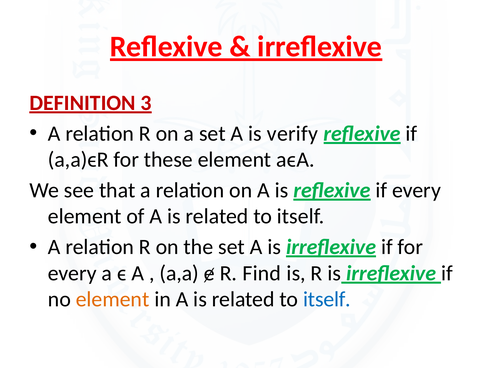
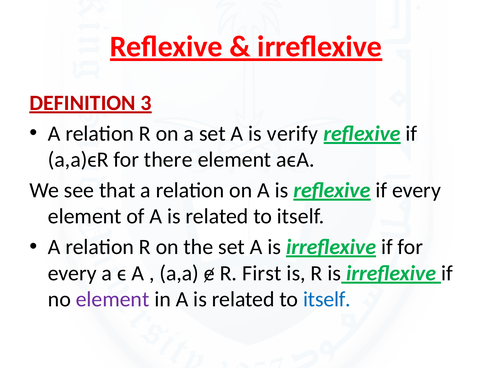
these: these -> there
Find: Find -> First
element at (113, 300) colour: orange -> purple
